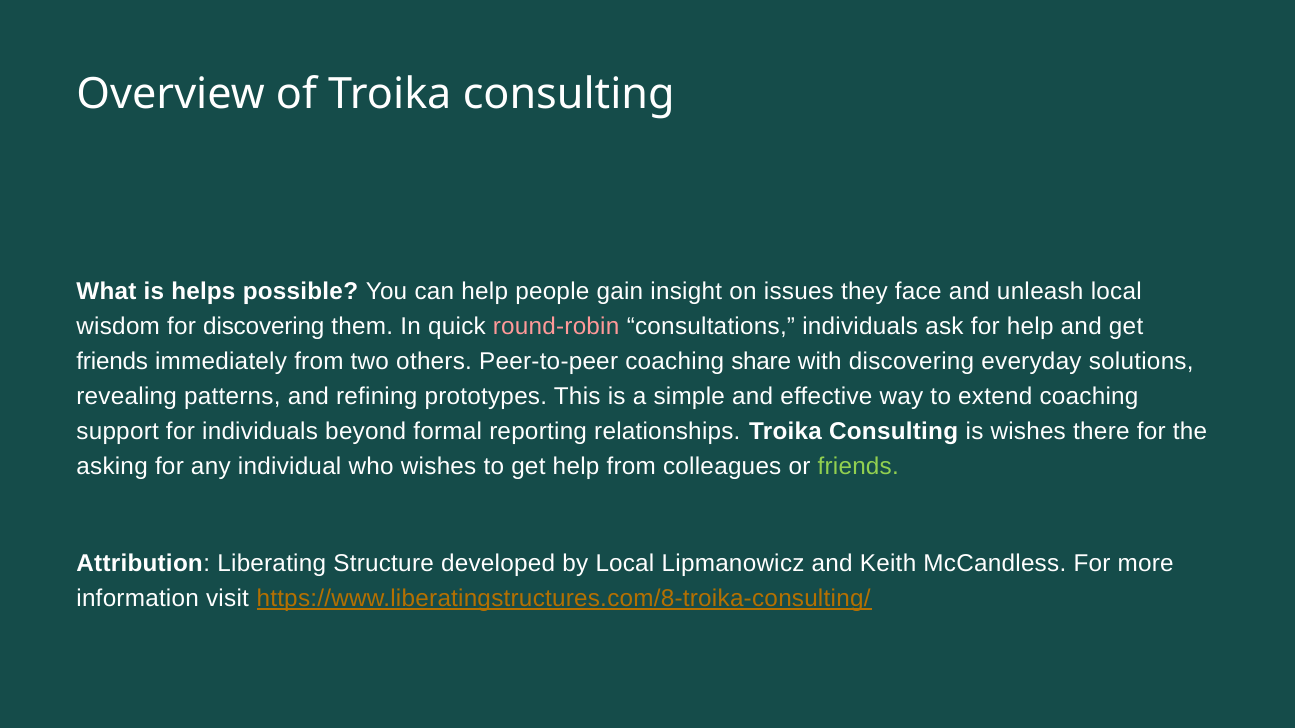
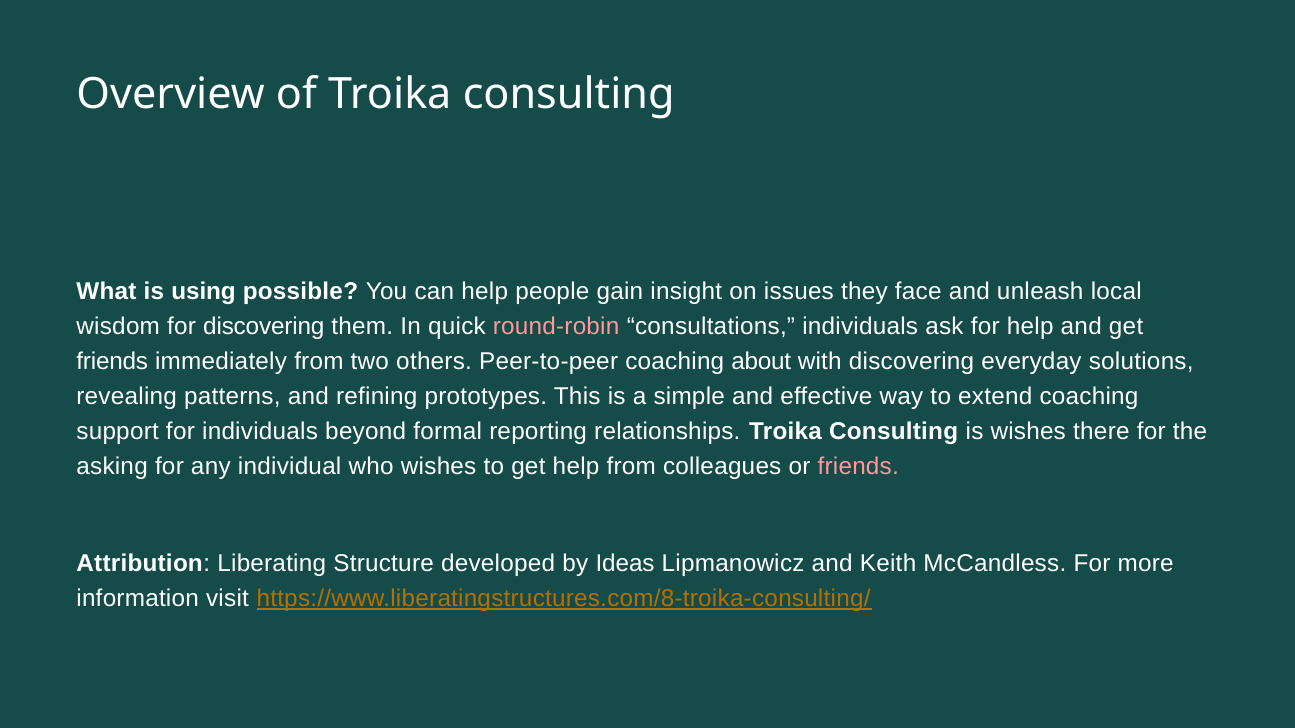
helps: helps -> using
share: share -> about
friends at (858, 467) colour: light green -> pink
by Local: Local -> Ideas
